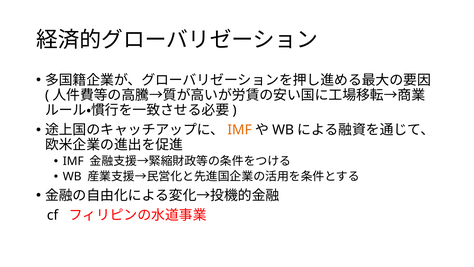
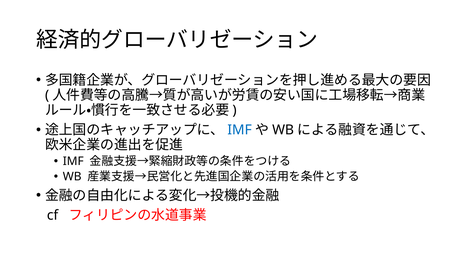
IMF at (240, 130) colour: orange -> blue
